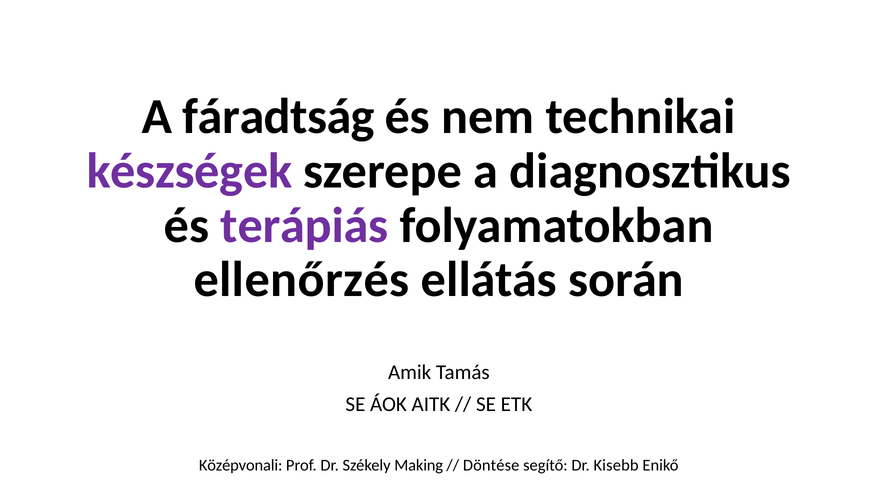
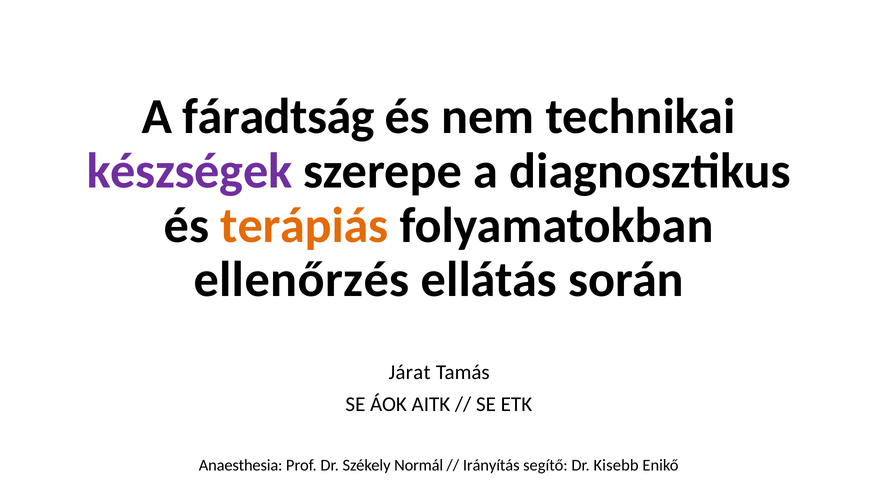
terápiás colour: purple -> orange
Amik: Amik -> Járat
Középvonali: Középvonali -> Anaesthesia
Making: Making -> Normál
Döntése: Döntése -> Irányítás
